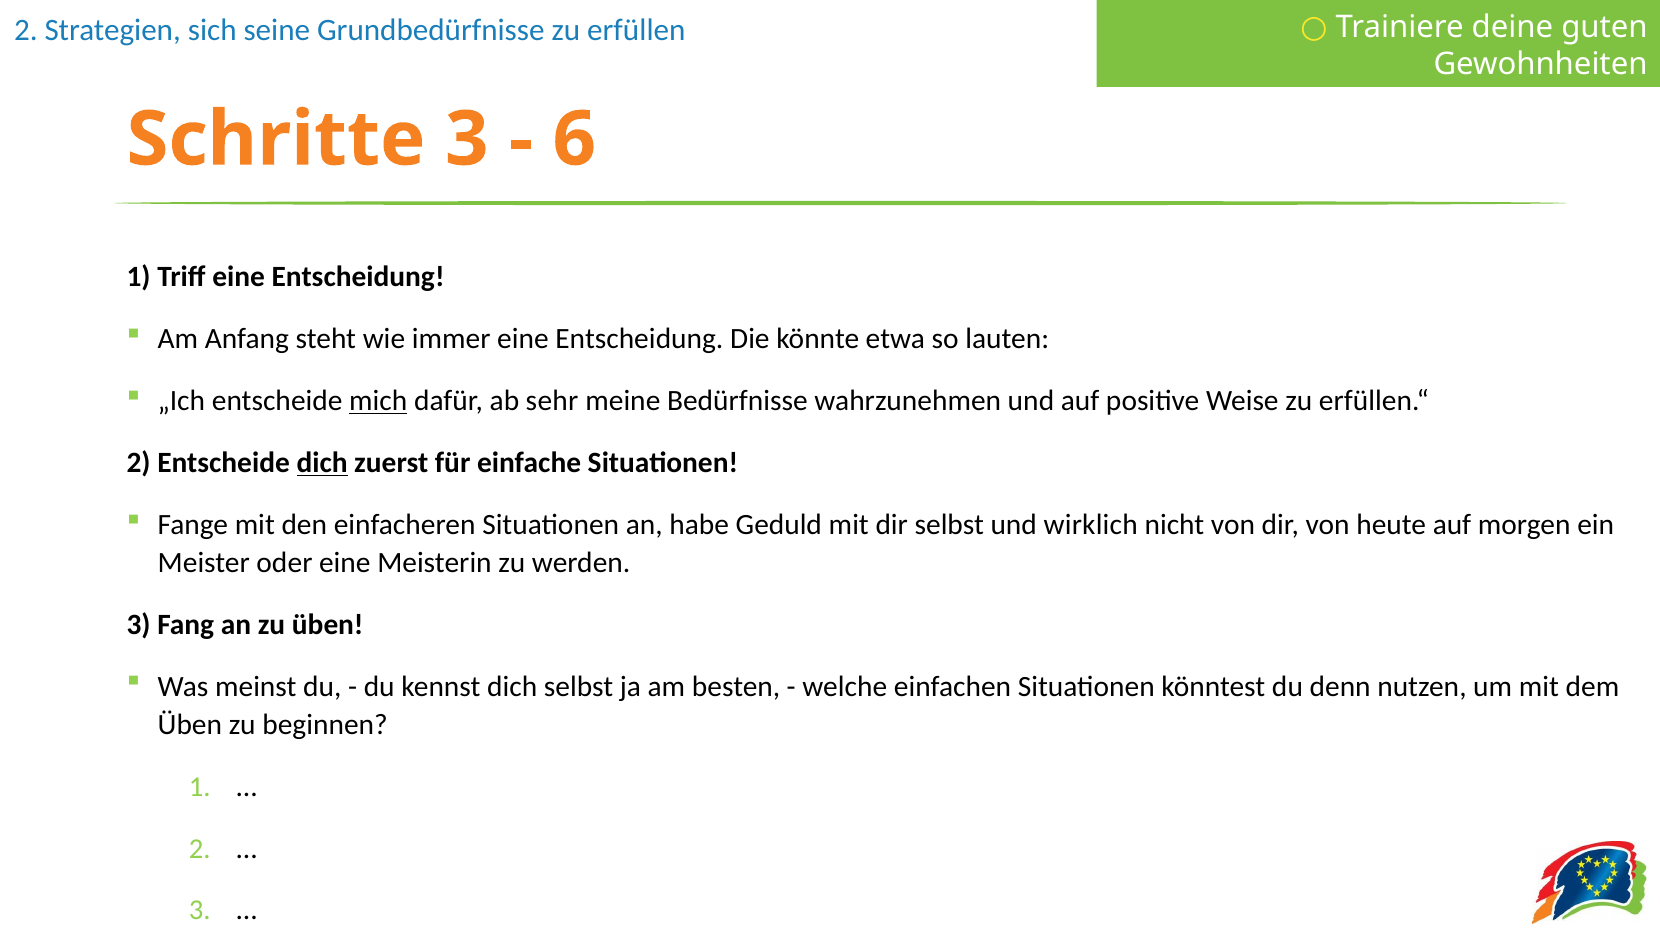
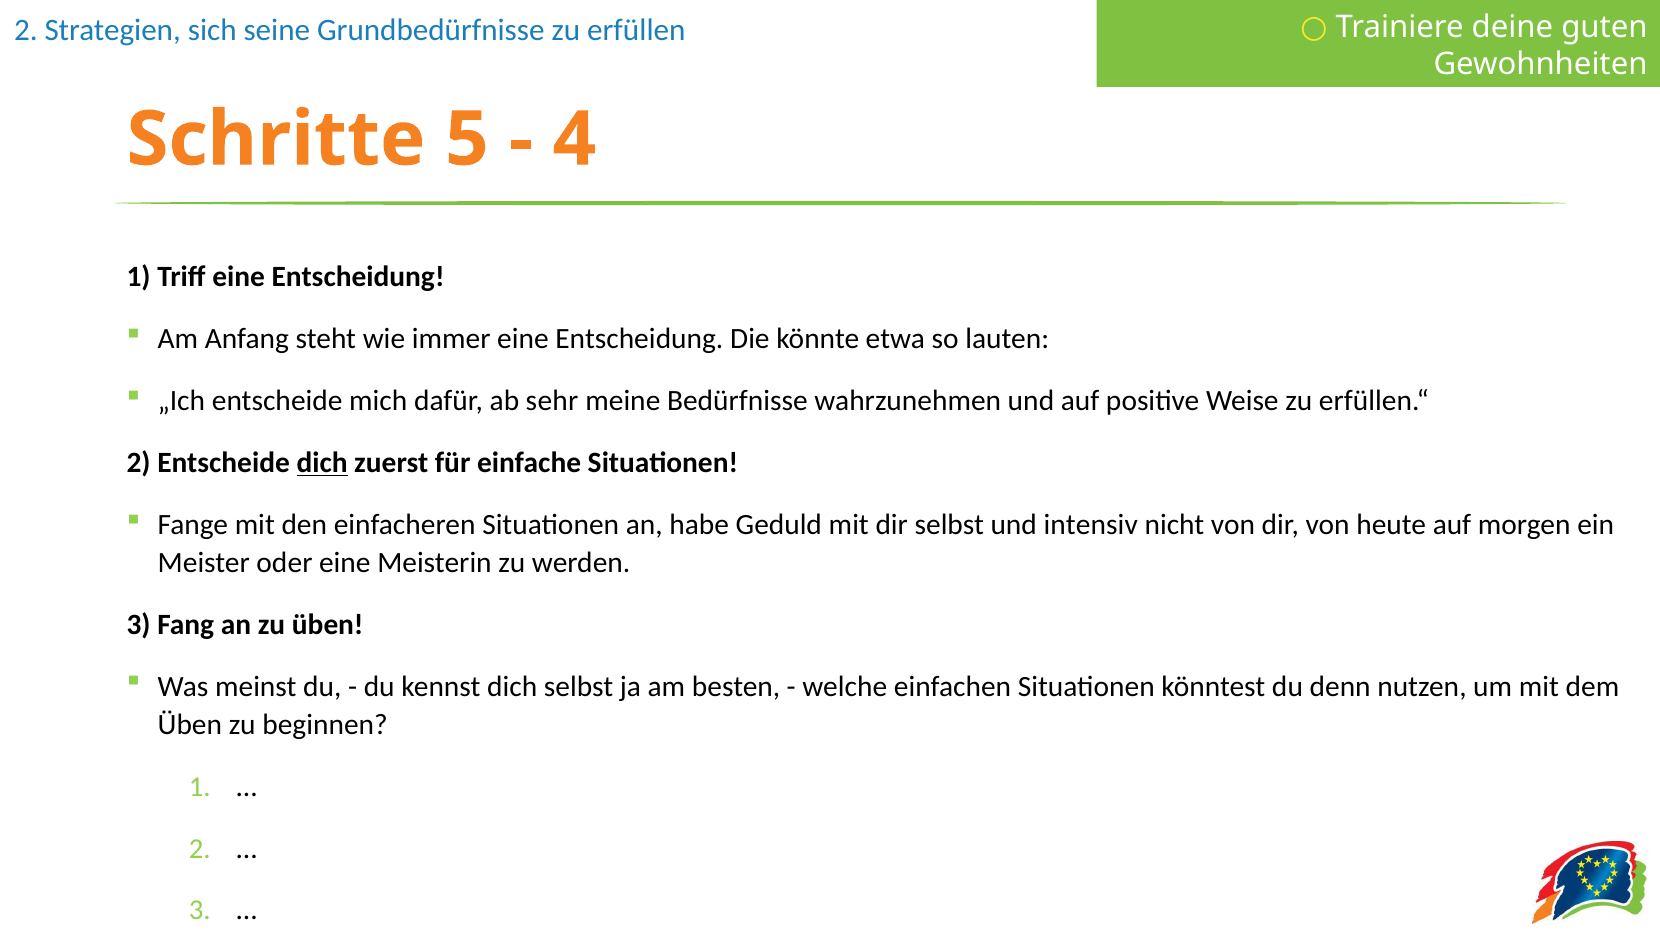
Schritte 3: 3 -> 5
6: 6 -> 4
mich underline: present -> none
wirklich: wirklich -> intensiv
